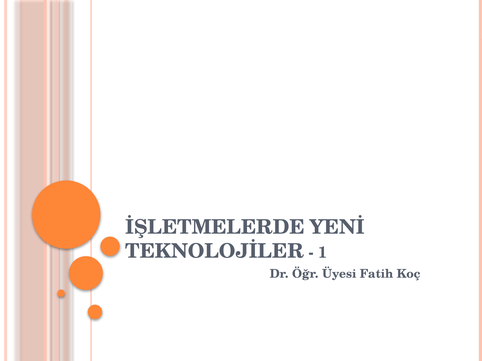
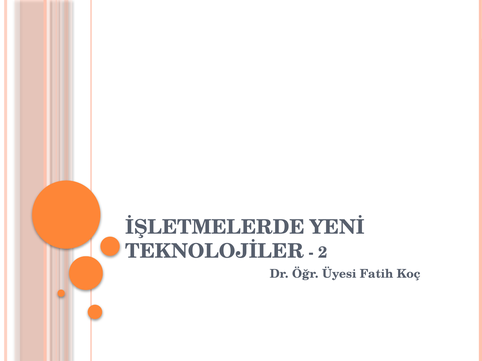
1: 1 -> 2
